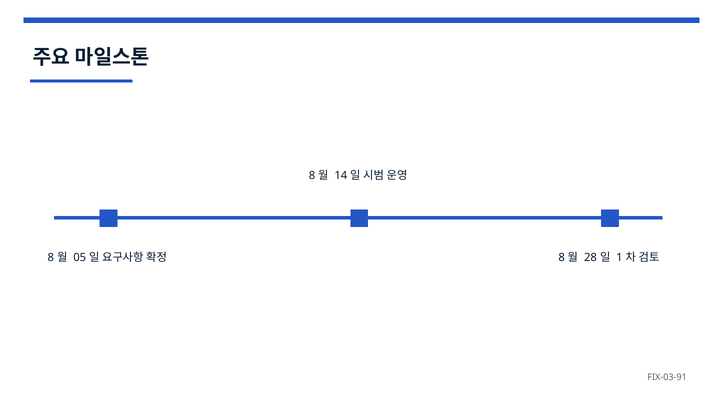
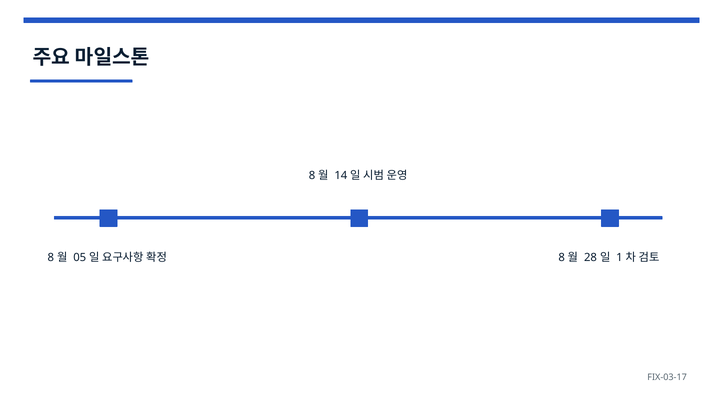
FIX-03-91: FIX-03-91 -> FIX-03-17
